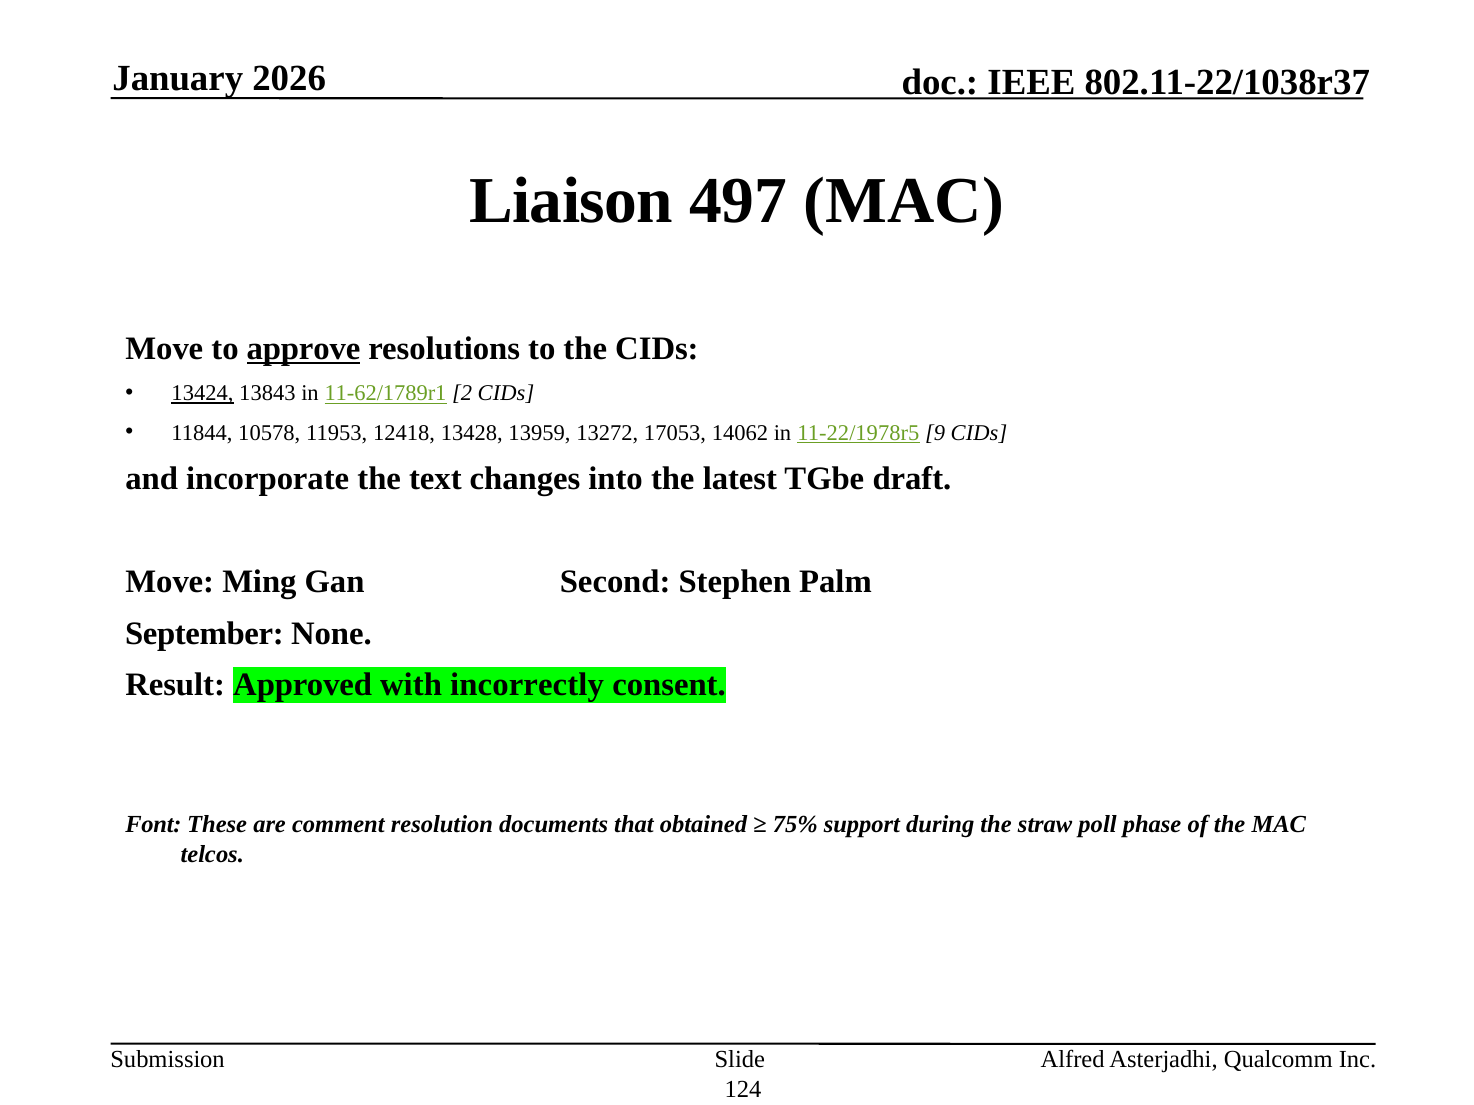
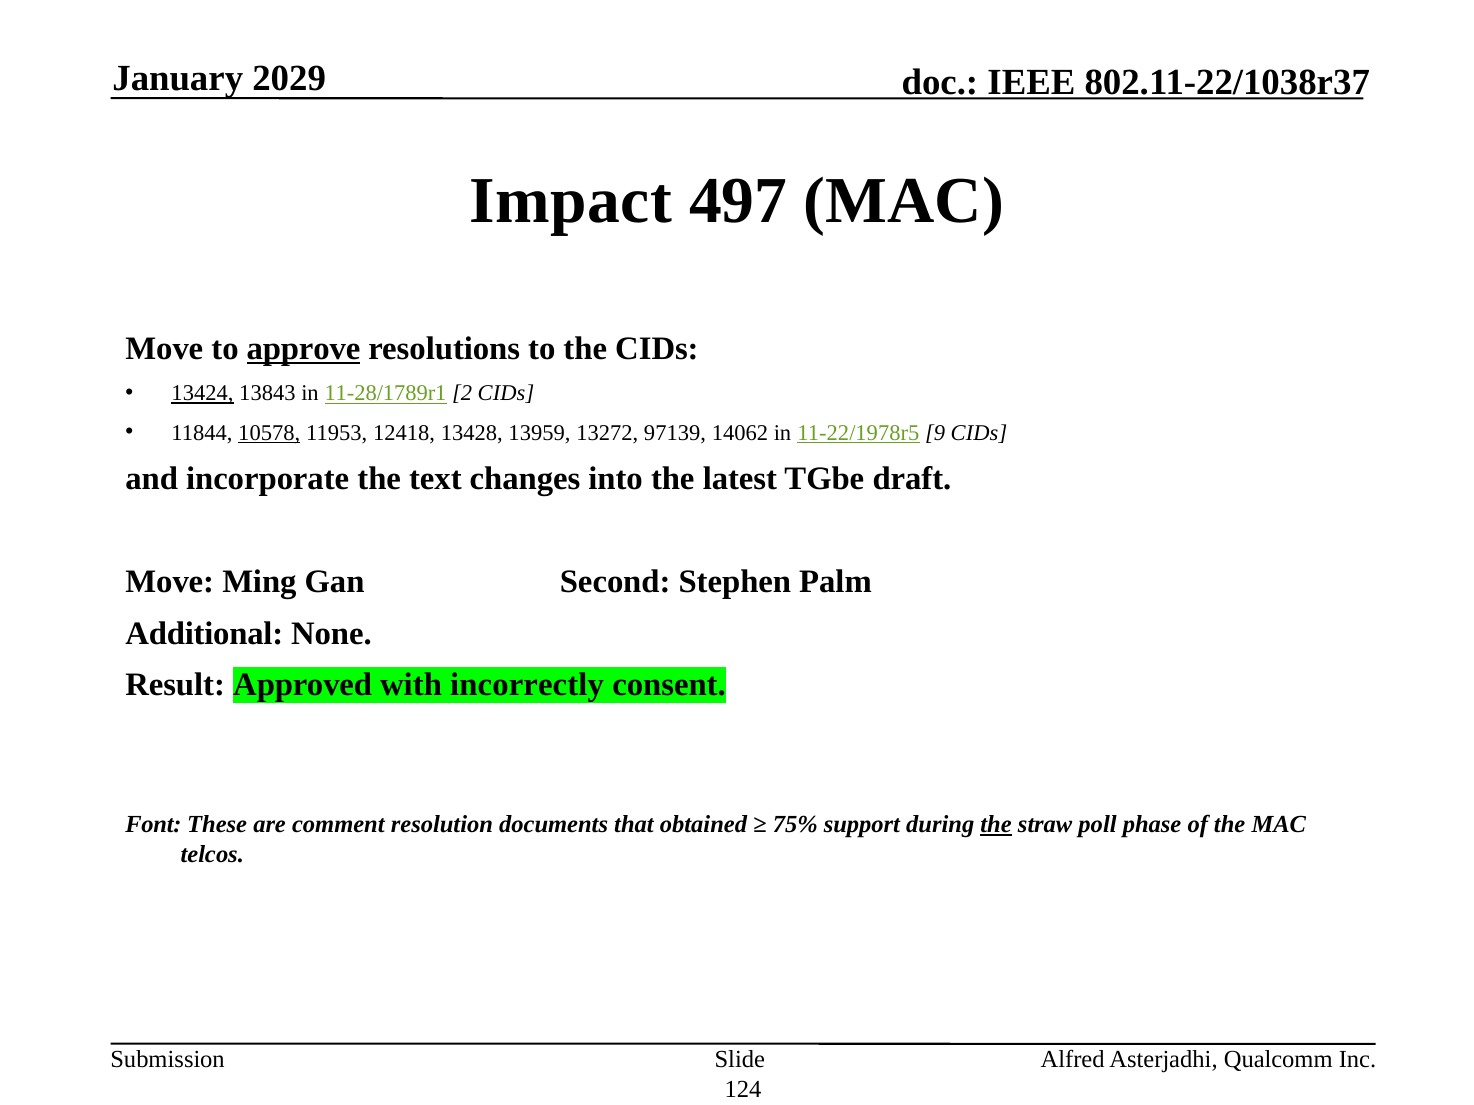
2026: 2026 -> 2029
Liaison: Liaison -> Impact
11-62/1789r1: 11-62/1789r1 -> 11-28/1789r1
10578 underline: none -> present
17053: 17053 -> 97139
September: September -> Additional
the at (996, 825) underline: none -> present
